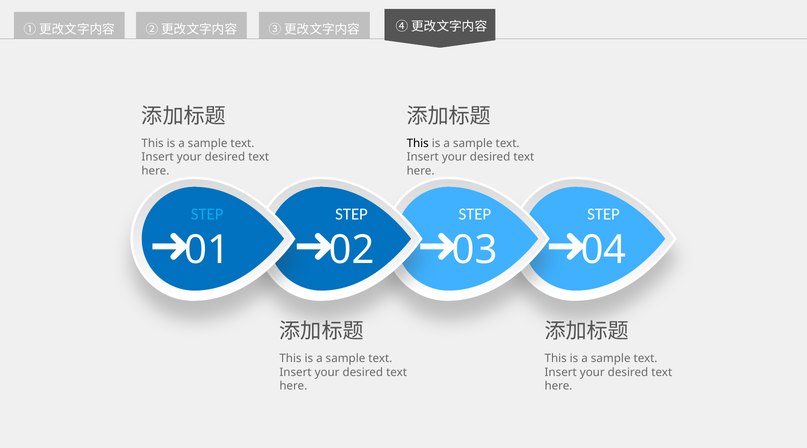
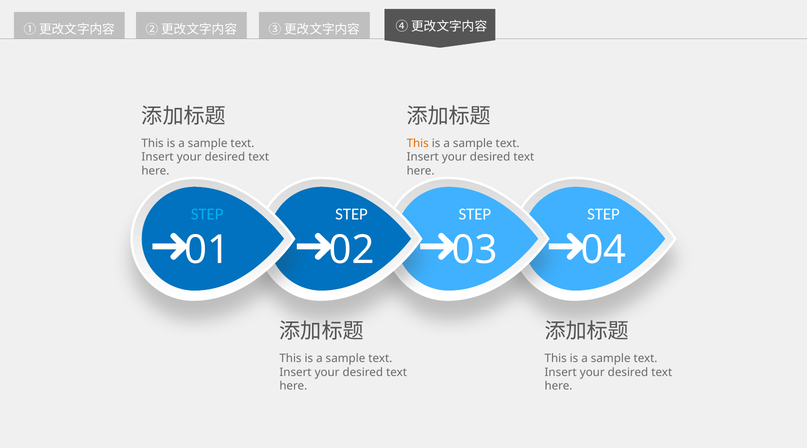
This at (418, 143) colour: black -> orange
